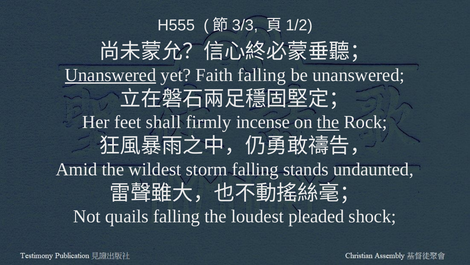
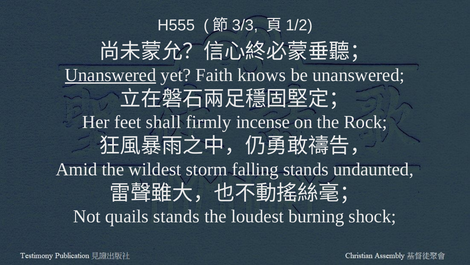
Faith falling: falling -> knows
the at (328, 122) underline: present -> none
quails falling: falling -> stands
pleaded: pleaded -> burning
